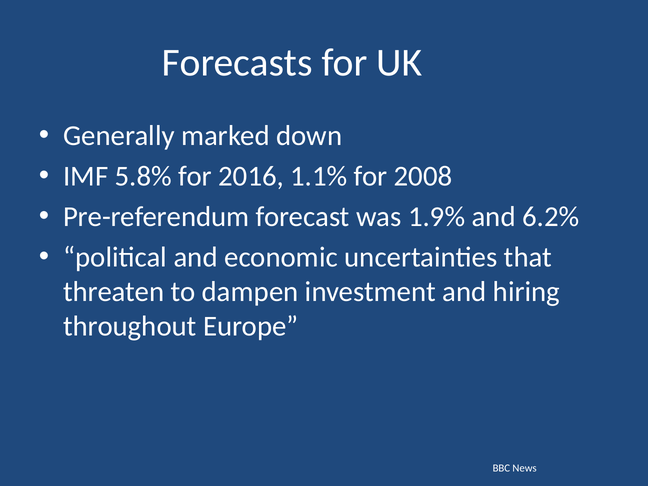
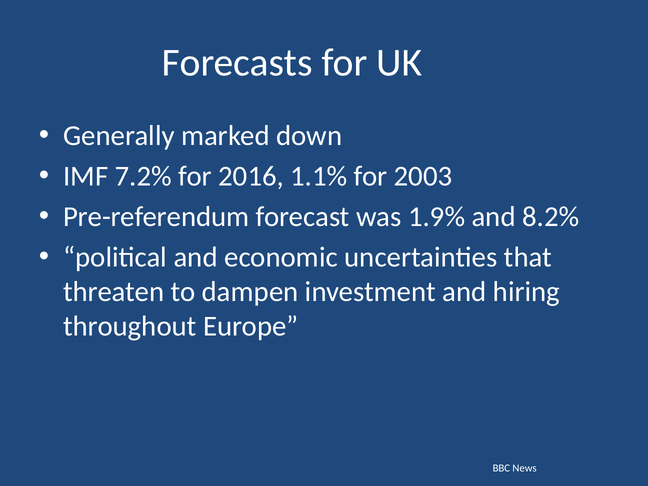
5.8%: 5.8% -> 7.2%
2008: 2008 -> 2003
6.2%: 6.2% -> 8.2%
